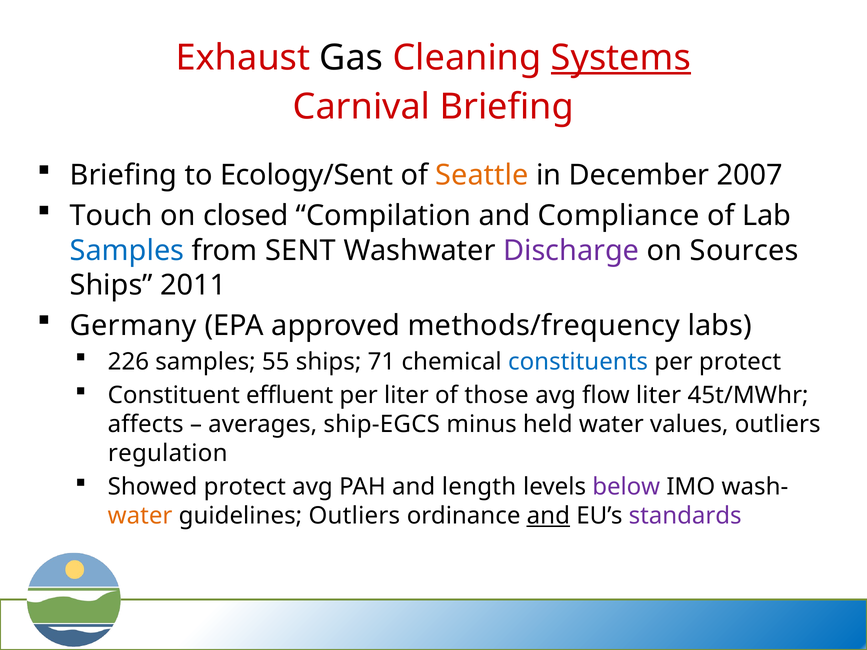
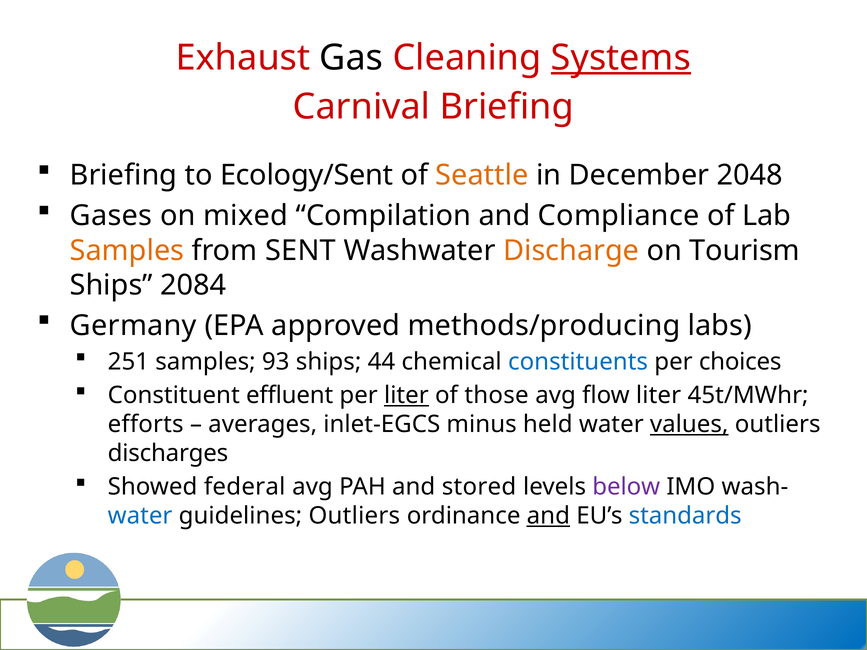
2007: 2007 -> 2048
Touch: Touch -> Gases
closed: closed -> mixed
Samples at (127, 251) colour: blue -> orange
Discharge colour: purple -> orange
Sources: Sources -> Tourism
2011: 2011 -> 2084
methods/frequency: methods/frequency -> methods/producing
226: 226 -> 251
55: 55 -> 93
71: 71 -> 44
per protect: protect -> choices
liter at (406, 396) underline: none -> present
affects: affects -> efforts
ship-EGCS: ship-EGCS -> inlet-EGCS
values underline: none -> present
regulation: regulation -> discharges
Showed protect: protect -> federal
length: length -> stored
water at (140, 516) colour: orange -> blue
standards colour: purple -> blue
